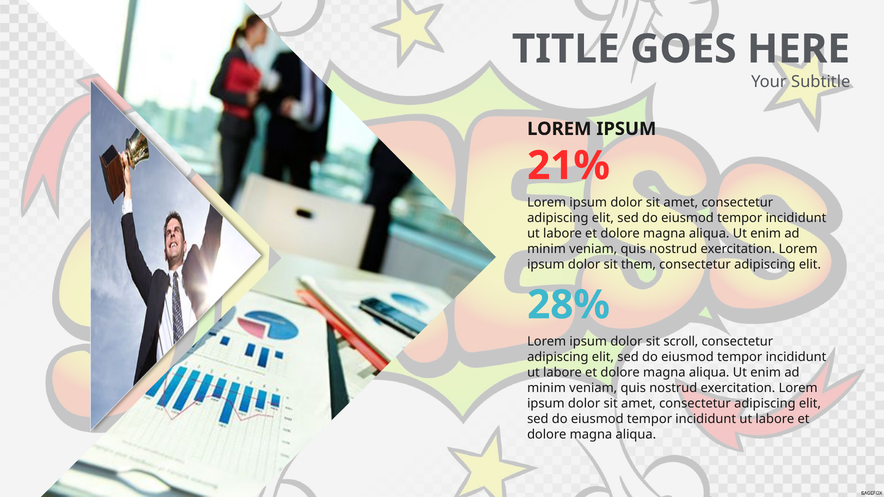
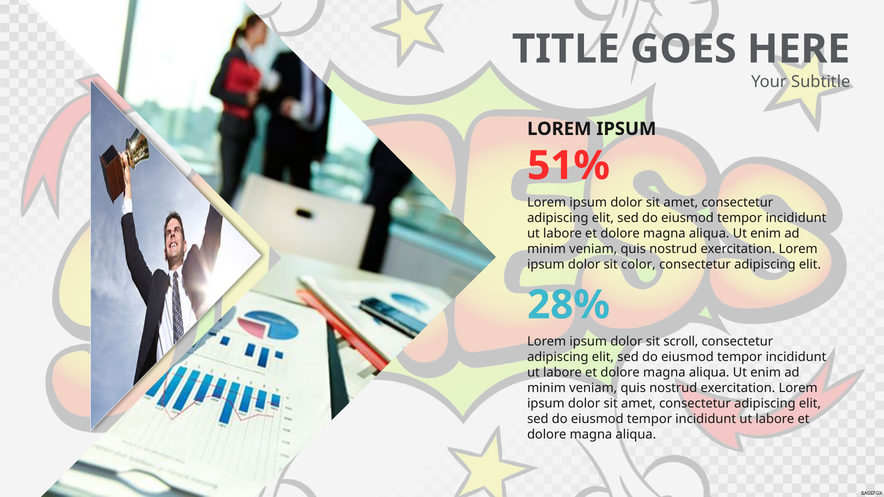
21%: 21% -> 51%
them: them -> color
